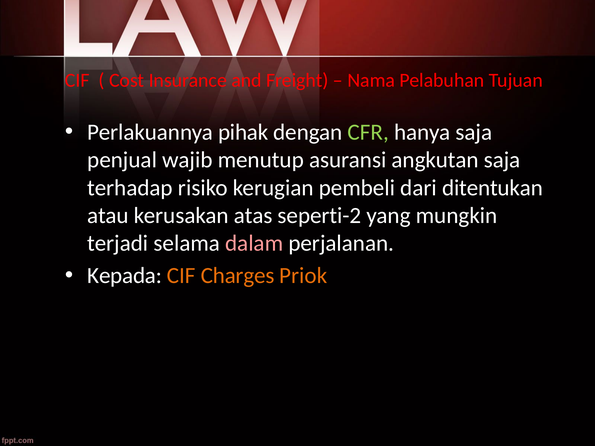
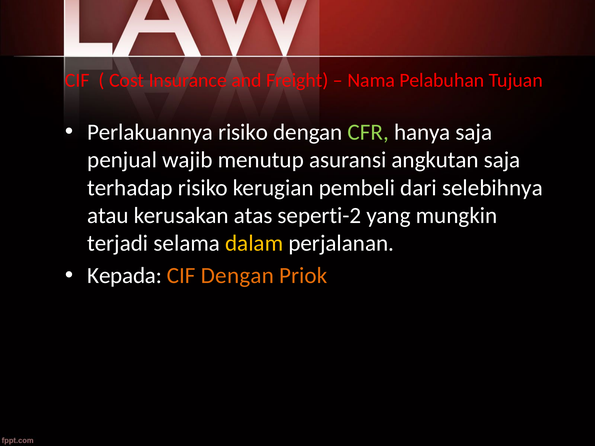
Perlakuannya pihak: pihak -> risiko
ditentukan: ditentukan -> selebihnya
dalam colour: pink -> yellow
CIF Charges: Charges -> Dengan
